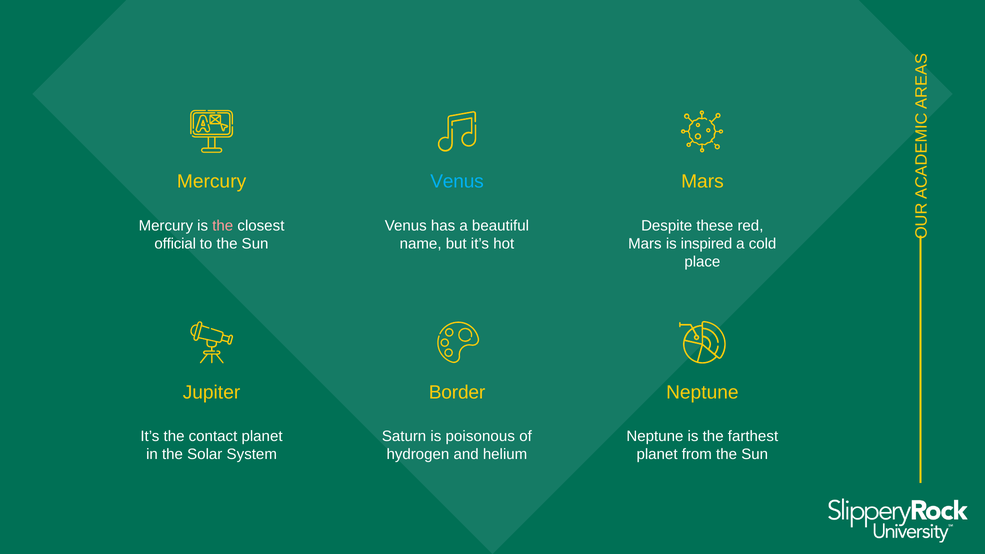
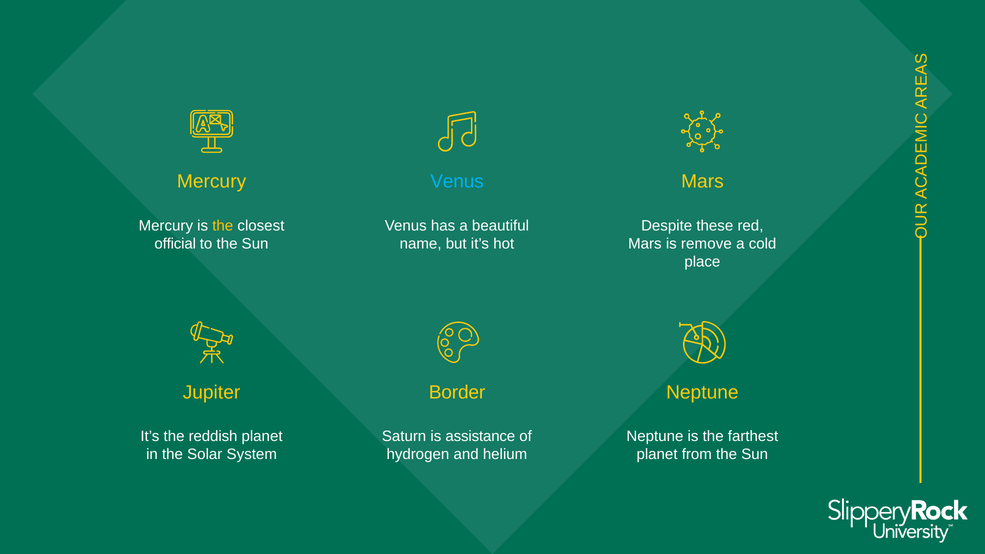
the at (223, 226) colour: pink -> yellow
inspired: inspired -> remove
contact: contact -> reddish
poisonous: poisonous -> assistance
